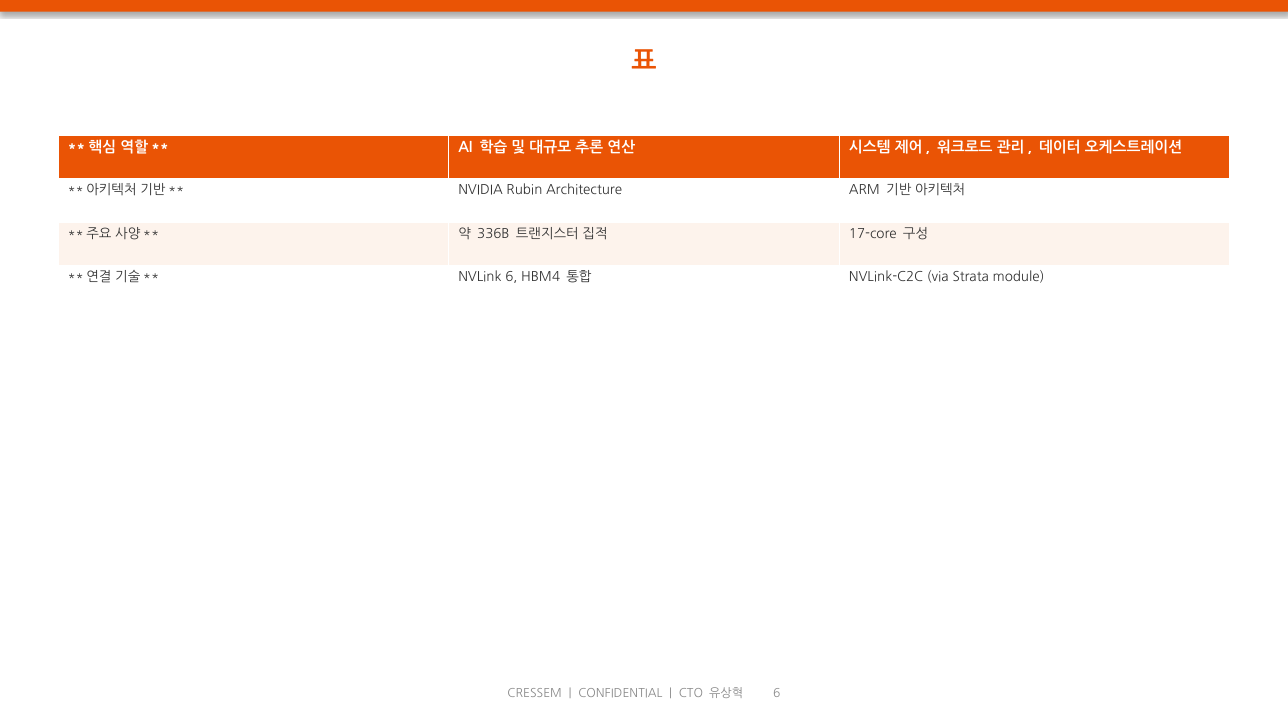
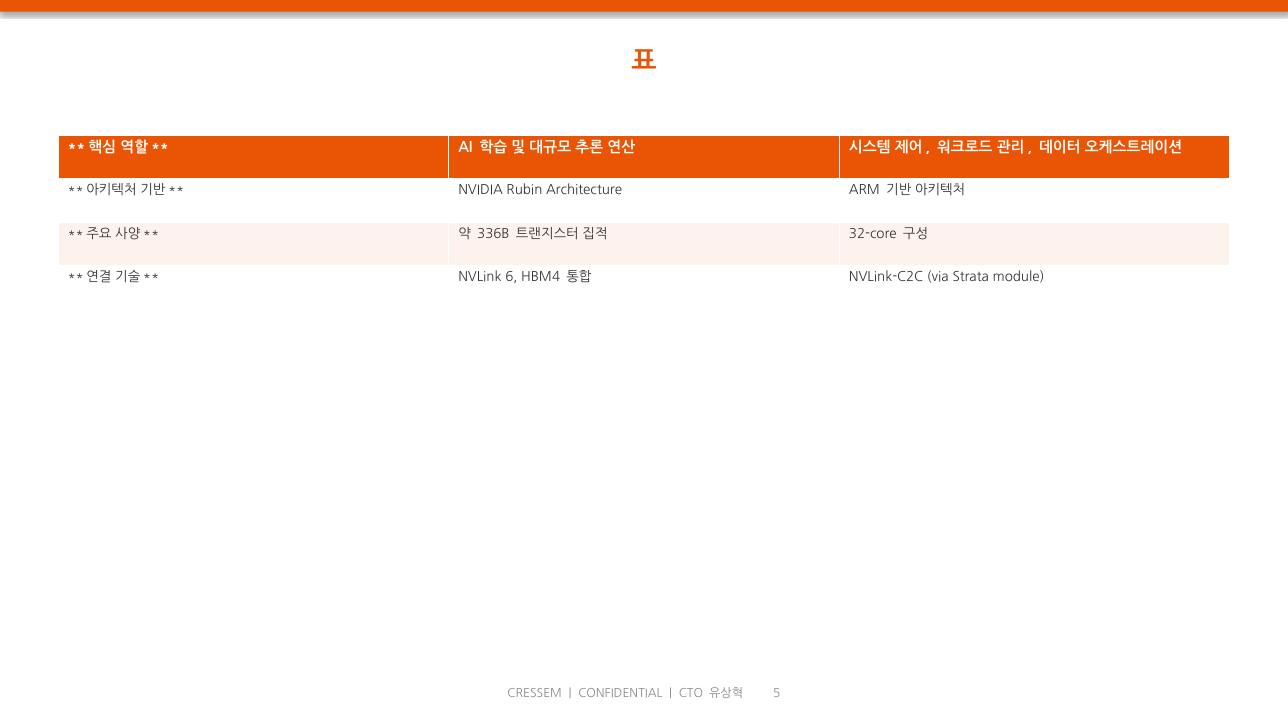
17-core: 17-core -> 32-core
6 at (777, 694): 6 -> 5
